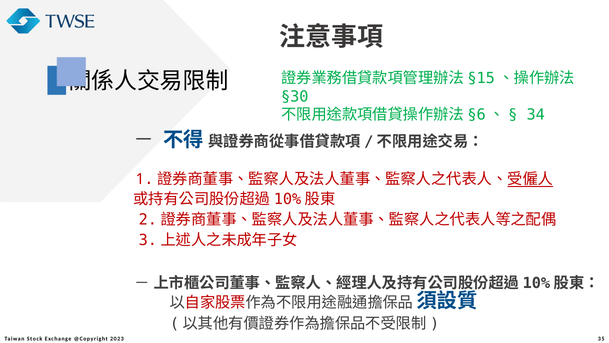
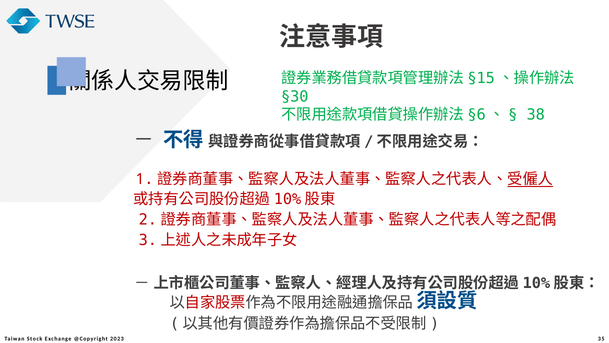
34: 34 -> 38
